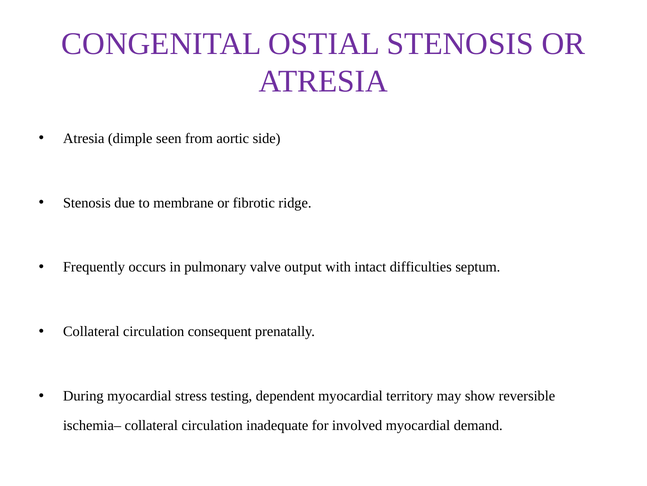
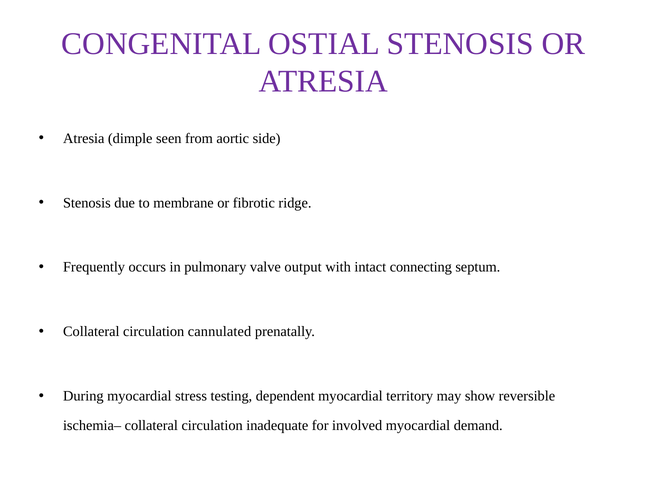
difficulties: difficulties -> connecting
consequent: consequent -> cannulated
